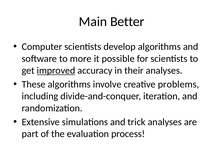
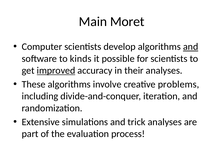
Better: Better -> Moret
and at (191, 47) underline: none -> present
more: more -> kinds
